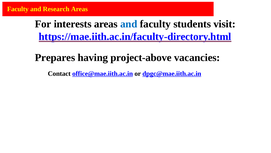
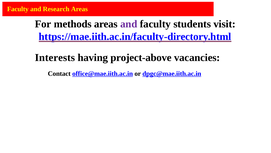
interests: interests -> methods
and at (129, 24) colour: blue -> purple
Prepares: Prepares -> Interests
